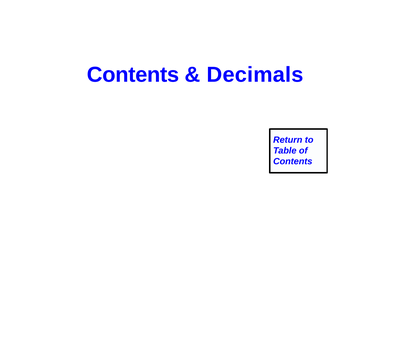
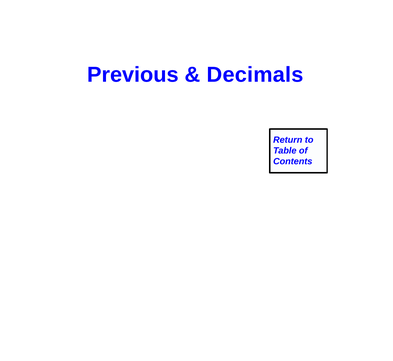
Contents at (133, 75): Contents -> Previous
